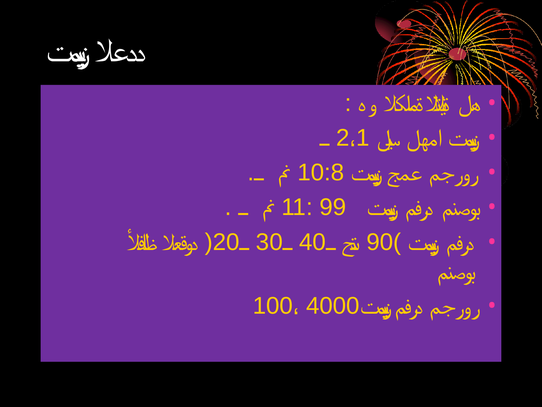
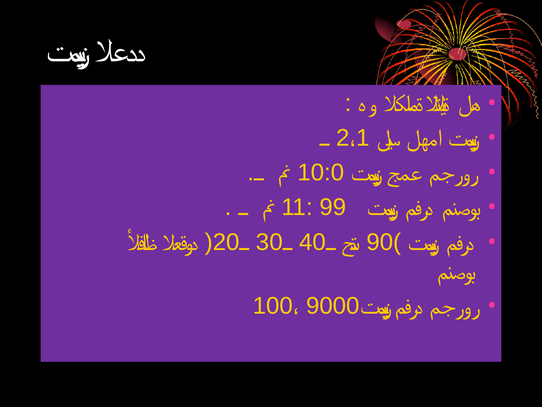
10:8: 10:8 -> 10:0
4000: 4000 -> 9000
